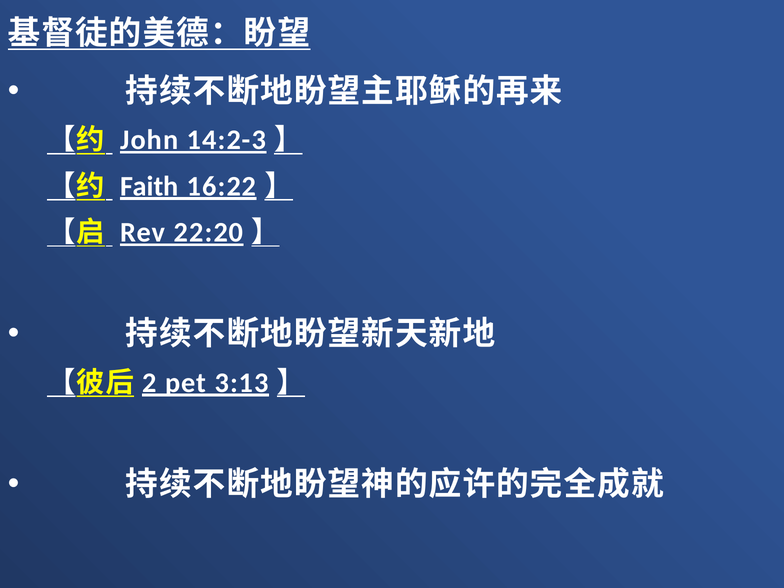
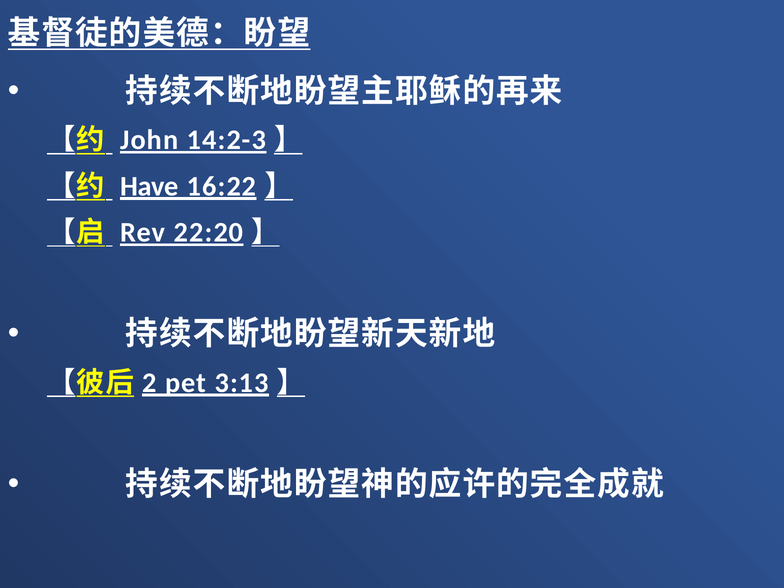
Faith: Faith -> Have
